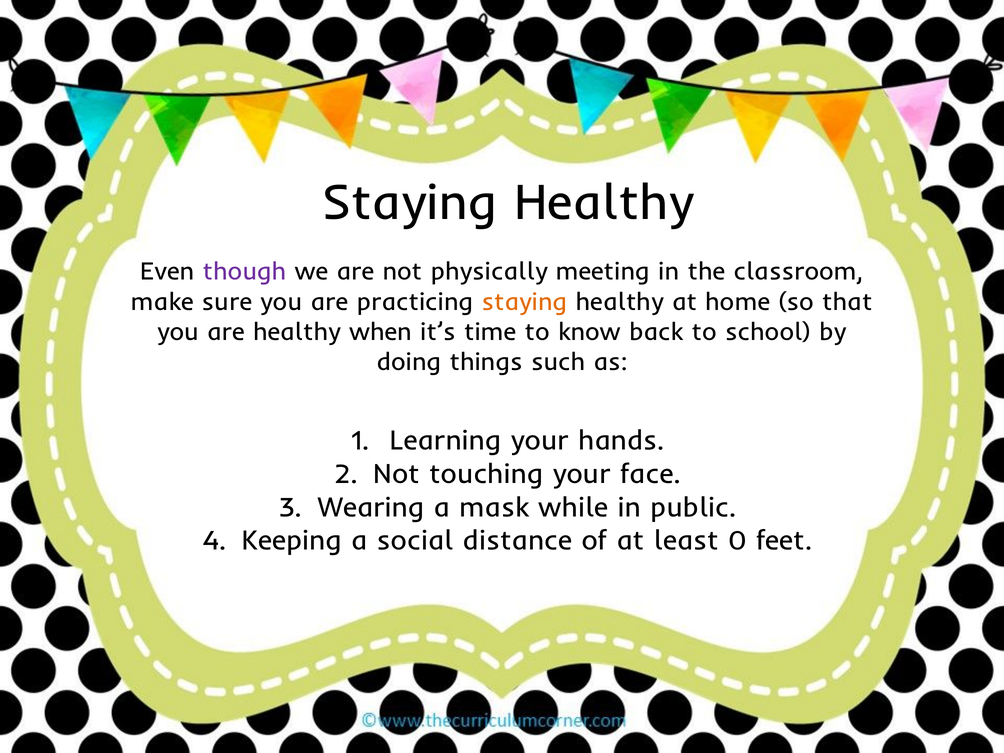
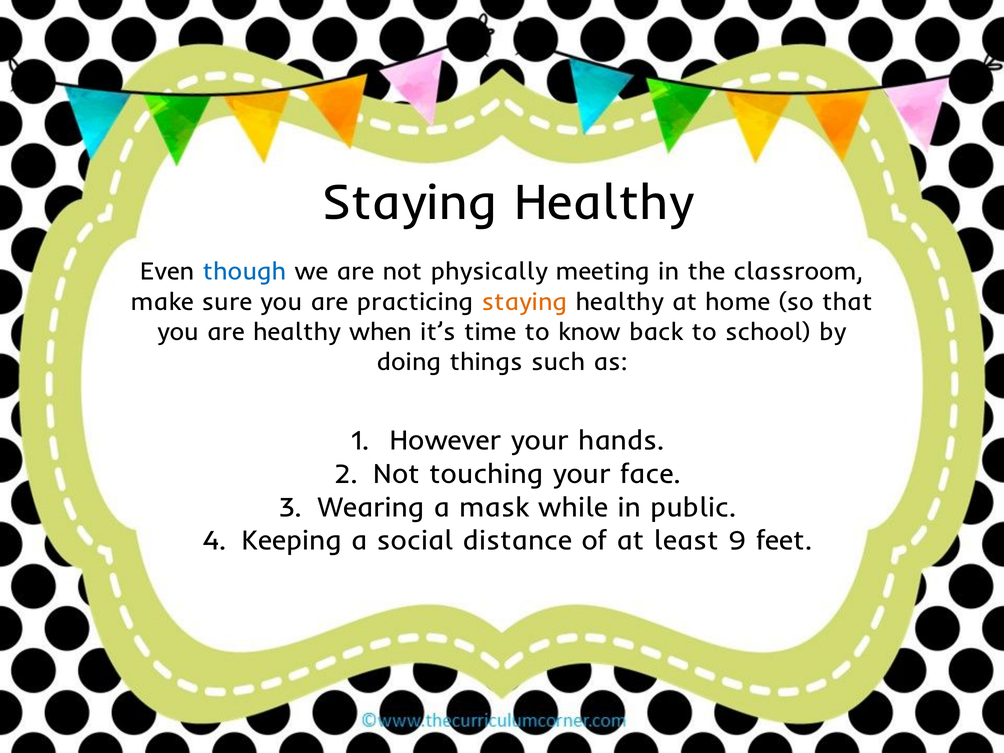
though colour: purple -> blue
Learning: Learning -> However
0: 0 -> 9
